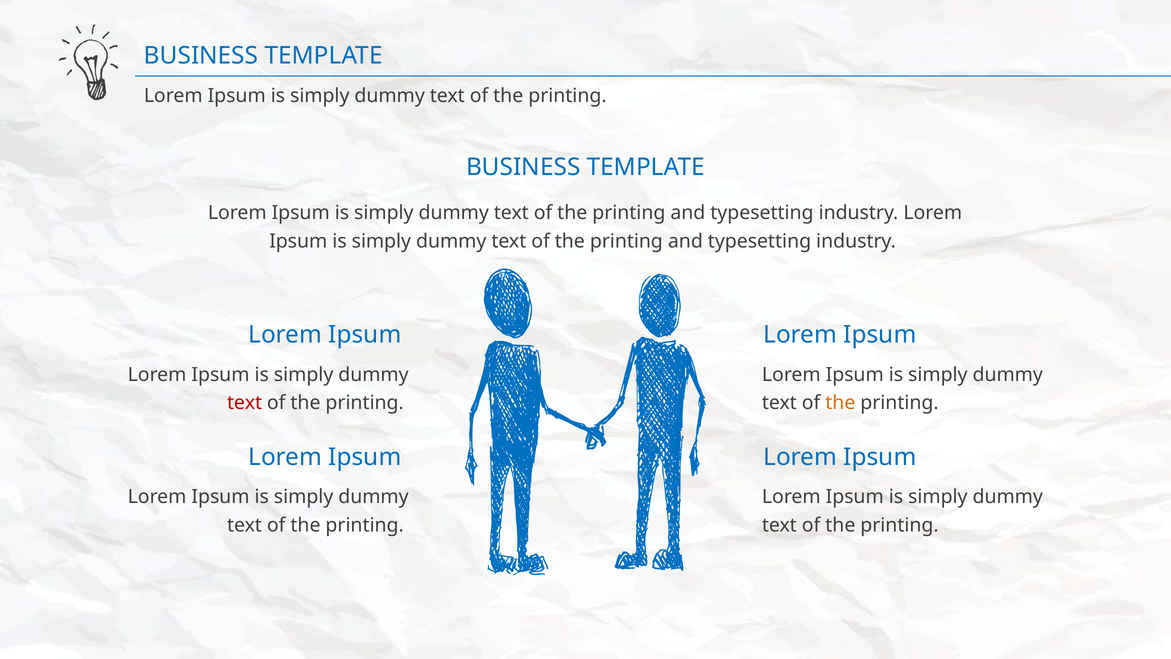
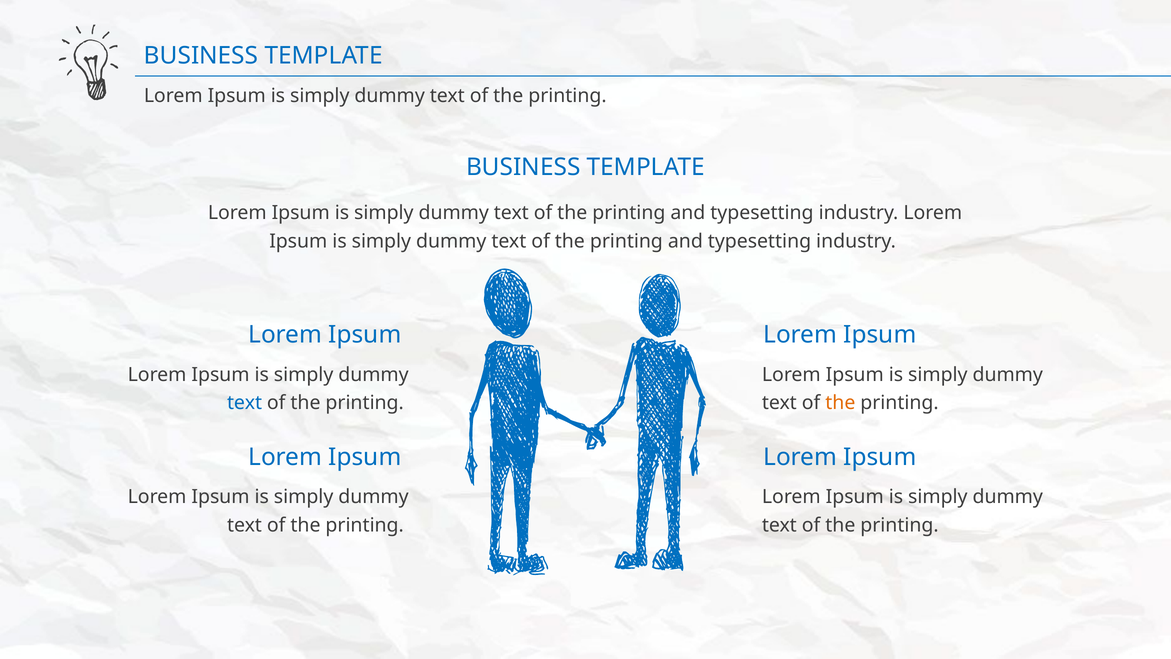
text at (245, 403) colour: red -> blue
